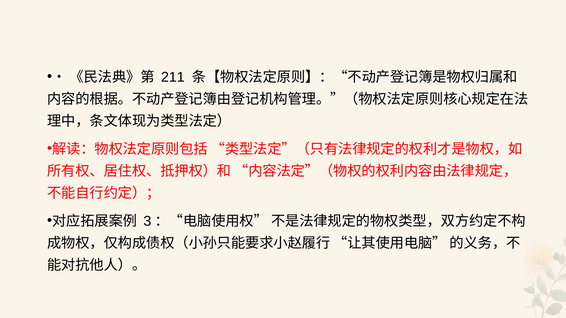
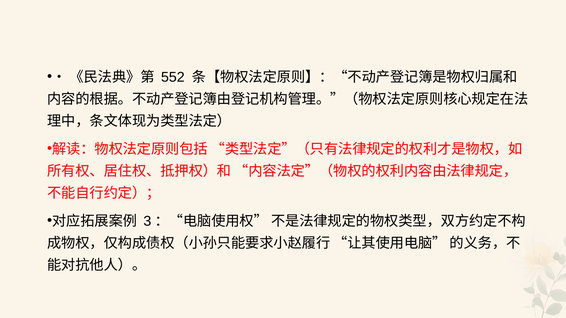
211: 211 -> 552
